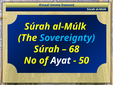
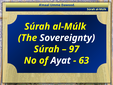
Sovereignty colour: light blue -> white
68: 68 -> 97
50: 50 -> 63
